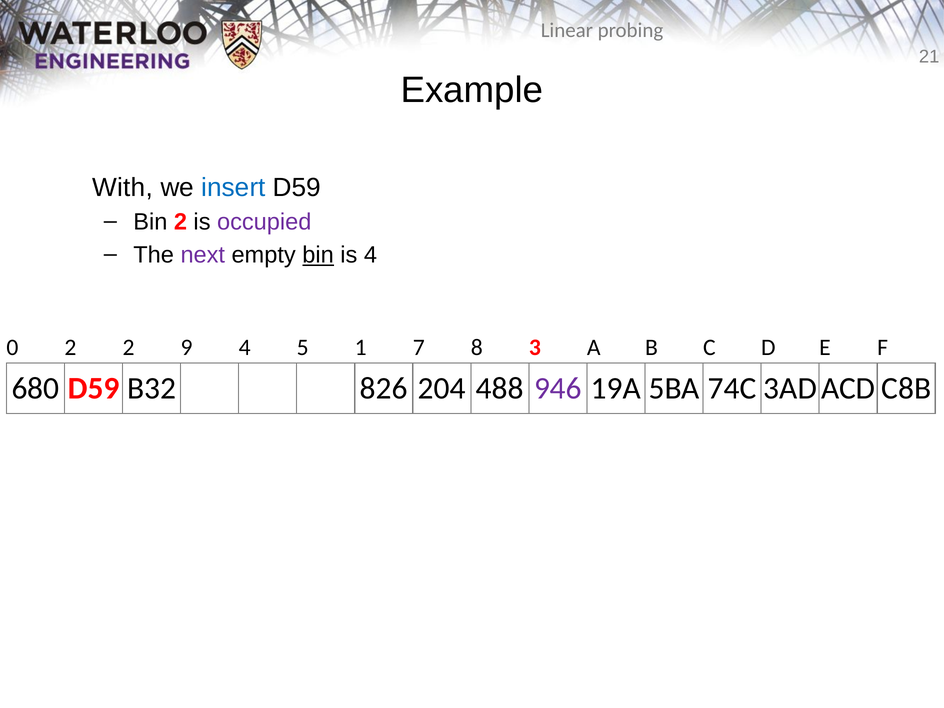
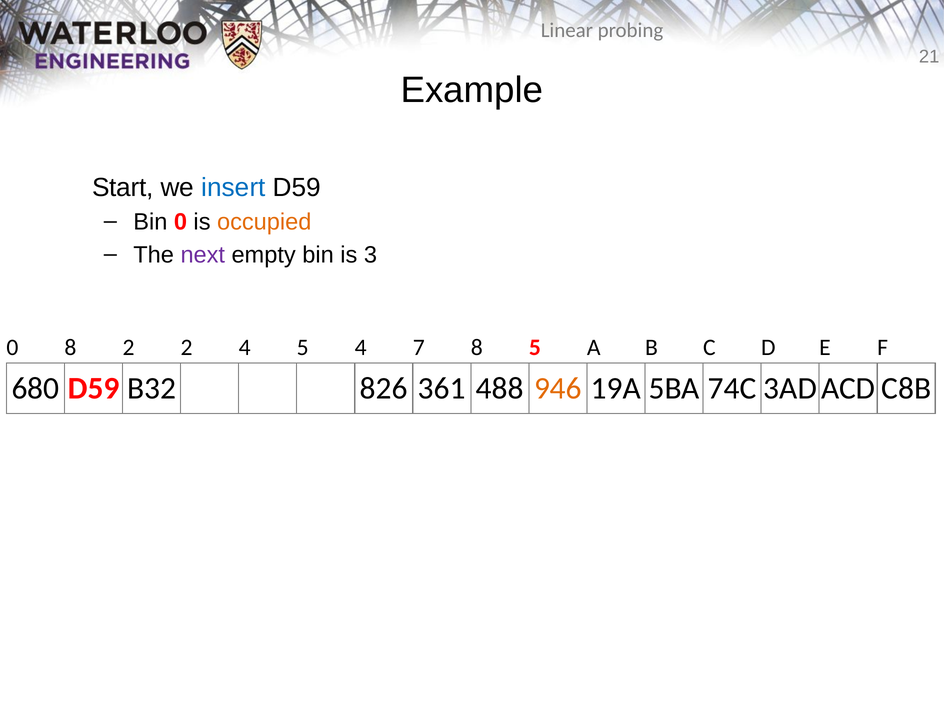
With: With -> Start
Bin 2: 2 -> 0
occupied colour: purple -> orange
bin at (318, 255) underline: present -> none
is 4: 4 -> 3
0 2: 2 -> 8
2 9: 9 -> 2
5 1: 1 -> 4
8 3: 3 -> 5
204: 204 -> 361
946 colour: purple -> orange
